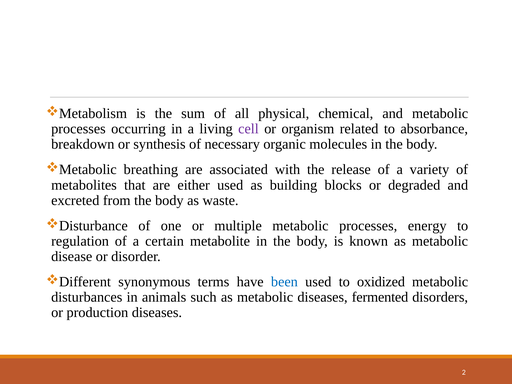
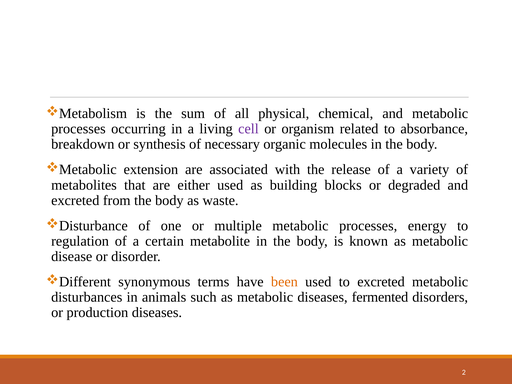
breathing: breathing -> extension
been colour: blue -> orange
to oxidized: oxidized -> excreted
